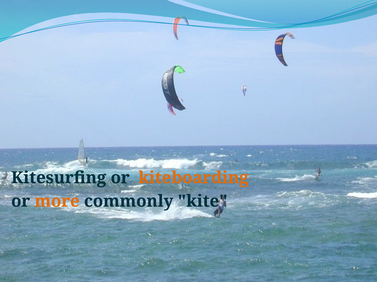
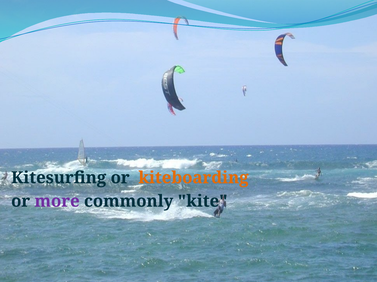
more colour: orange -> purple
